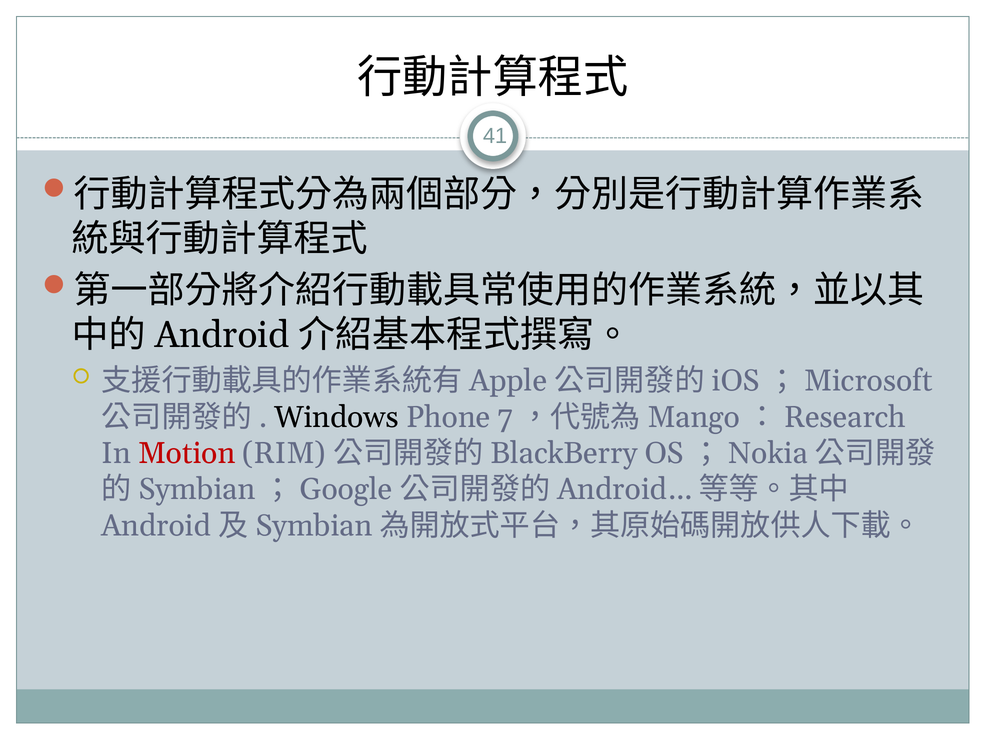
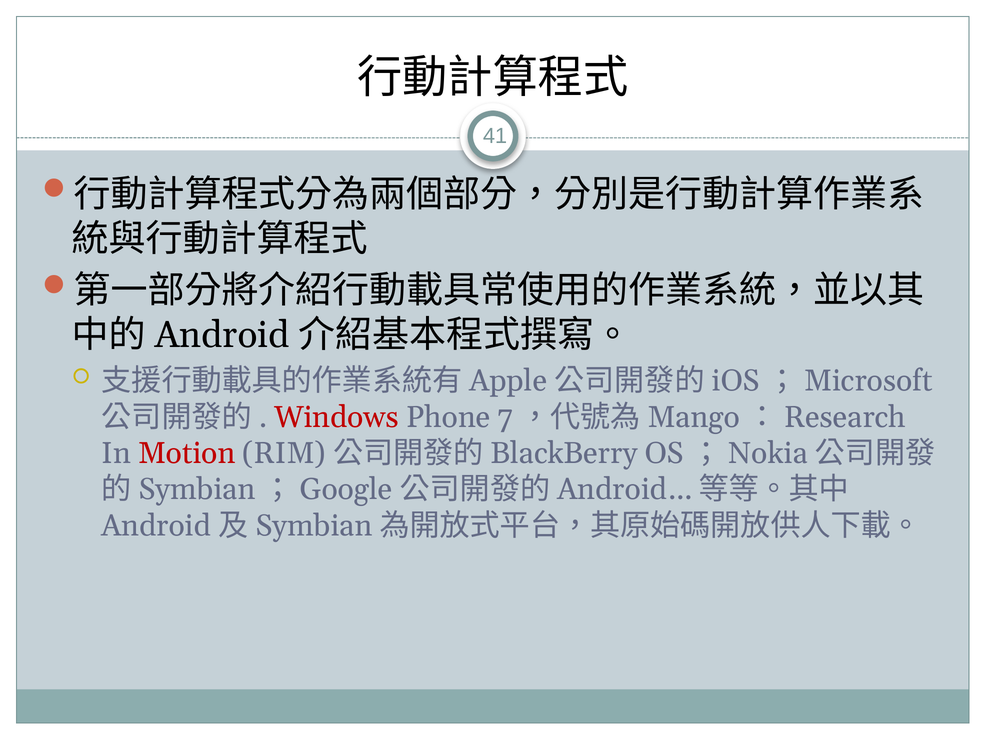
Windows colour: black -> red
